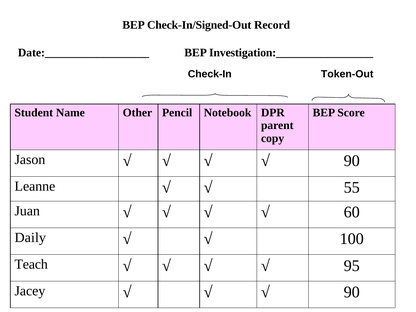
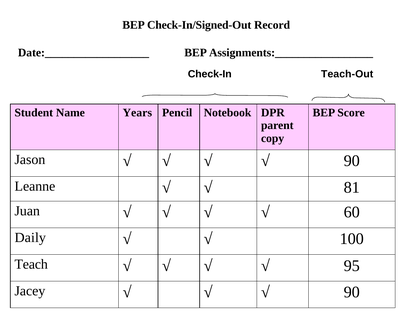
Investigation:_________________: Investigation:_________________ -> Assignments:_________________
Token-Out: Token-Out -> Teach-Out
Other: Other -> Years
55: 55 -> 81
